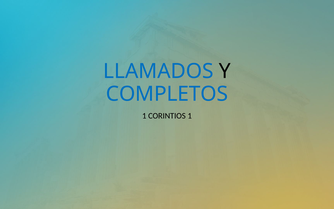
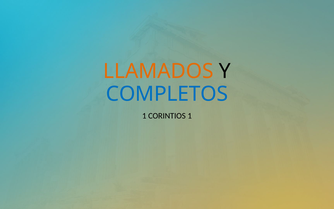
LLAMADOS colour: blue -> orange
